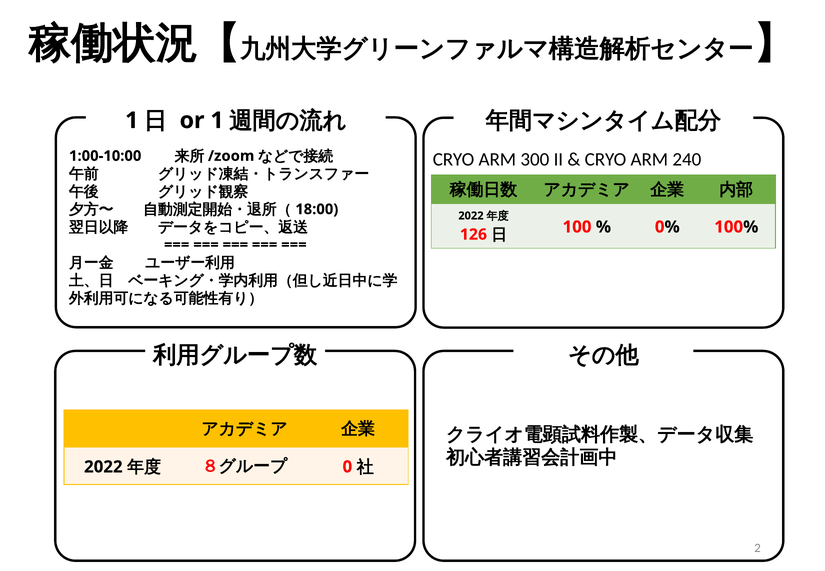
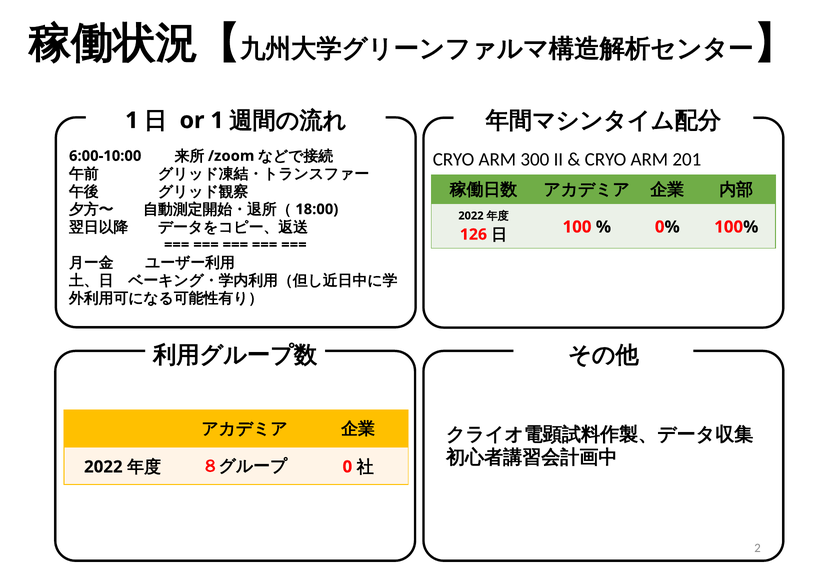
240: 240 -> 201
1:00-10:00: 1:00-10:00 -> 6:00-10:00
